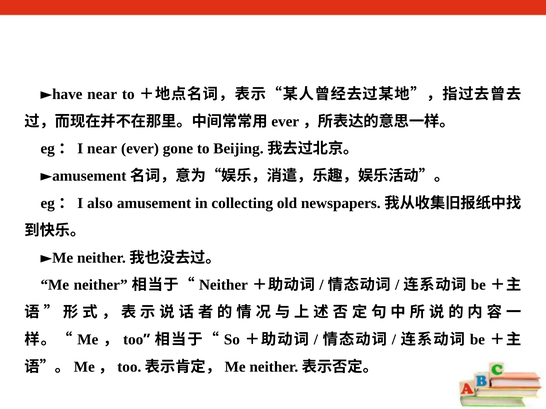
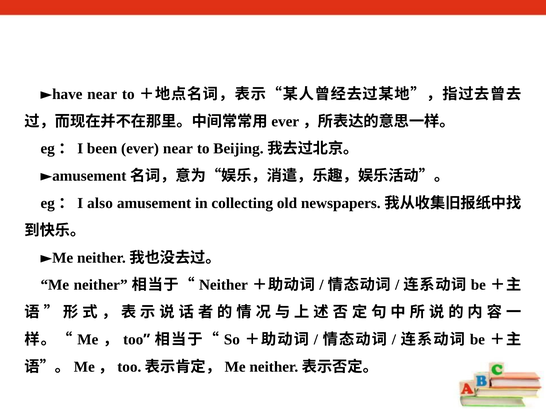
eg：I near: near -> been
ever gone: gone -> near
